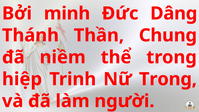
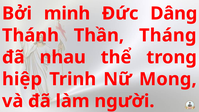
Chung: Chung -> Tháng
niềm: niềm -> nhau
Nữ Trong: Trong -> Mong
